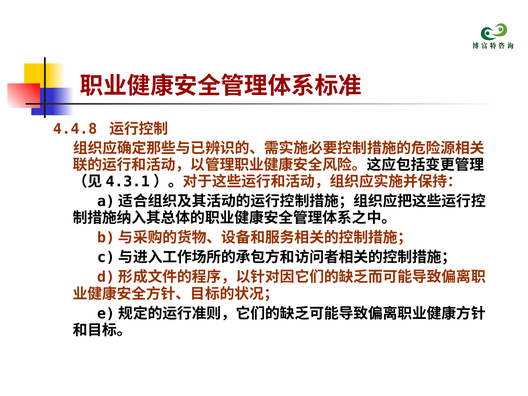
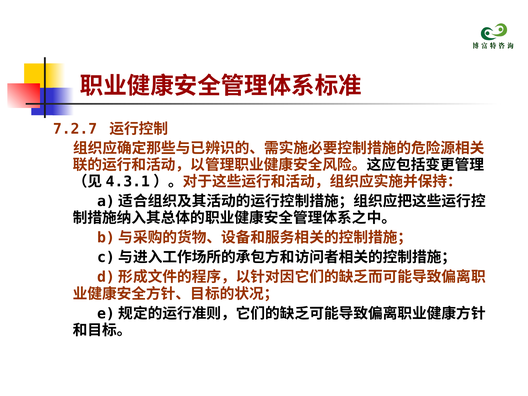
4.4.8: 4.4.8 -> 7.2.7
